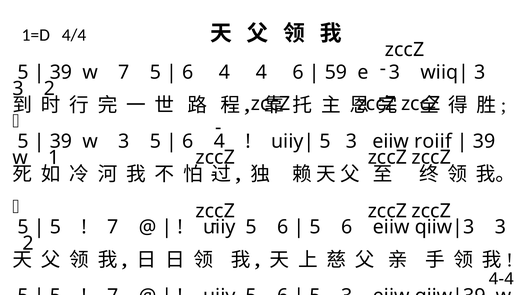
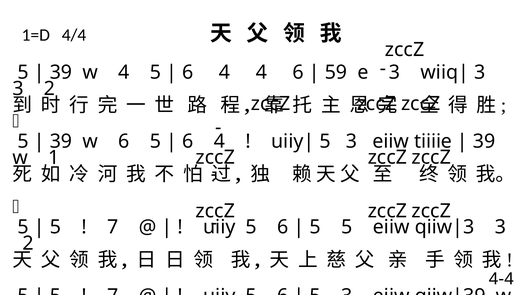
w 7: 7 -> 4
w 3: 3 -> 6
roiif: roiif -> tiiiie
6 at (347, 227): 6 -> 5
